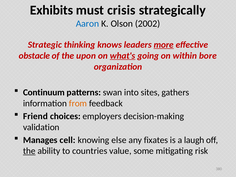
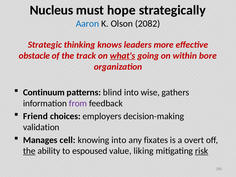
Exhibits: Exhibits -> Nucleus
crisis: crisis -> hope
2002: 2002 -> 2082
more underline: present -> none
upon: upon -> track
swan: swan -> blind
sites: sites -> wise
from colour: orange -> purple
knowing else: else -> into
laugh: laugh -> overt
countries: countries -> espoused
some: some -> liking
risk underline: none -> present
